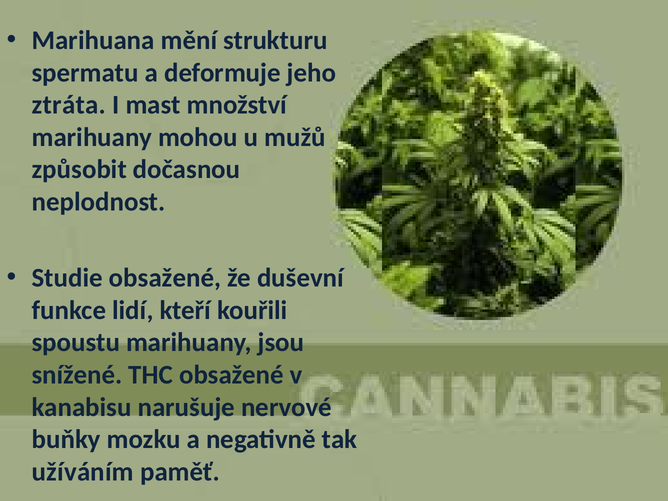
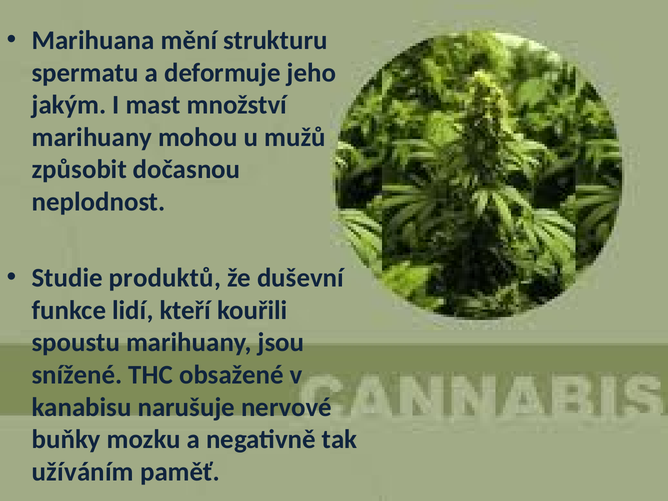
ztráta: ztráta -> jakým
Studie obsažené: obsažené -> produktů
